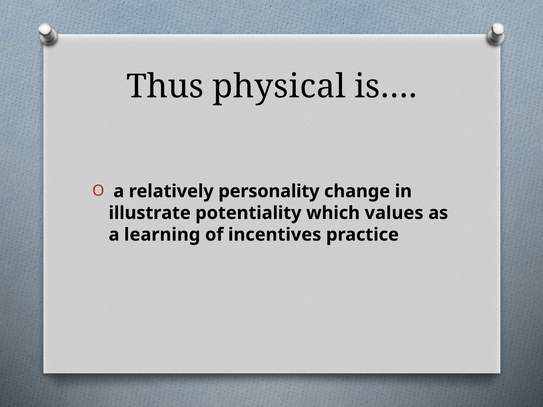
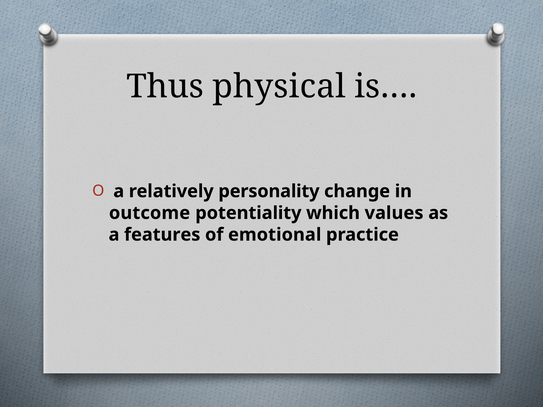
illustrate: illustrate -> outcome
learning: learning -> features
incentives: incentives -> emotional
